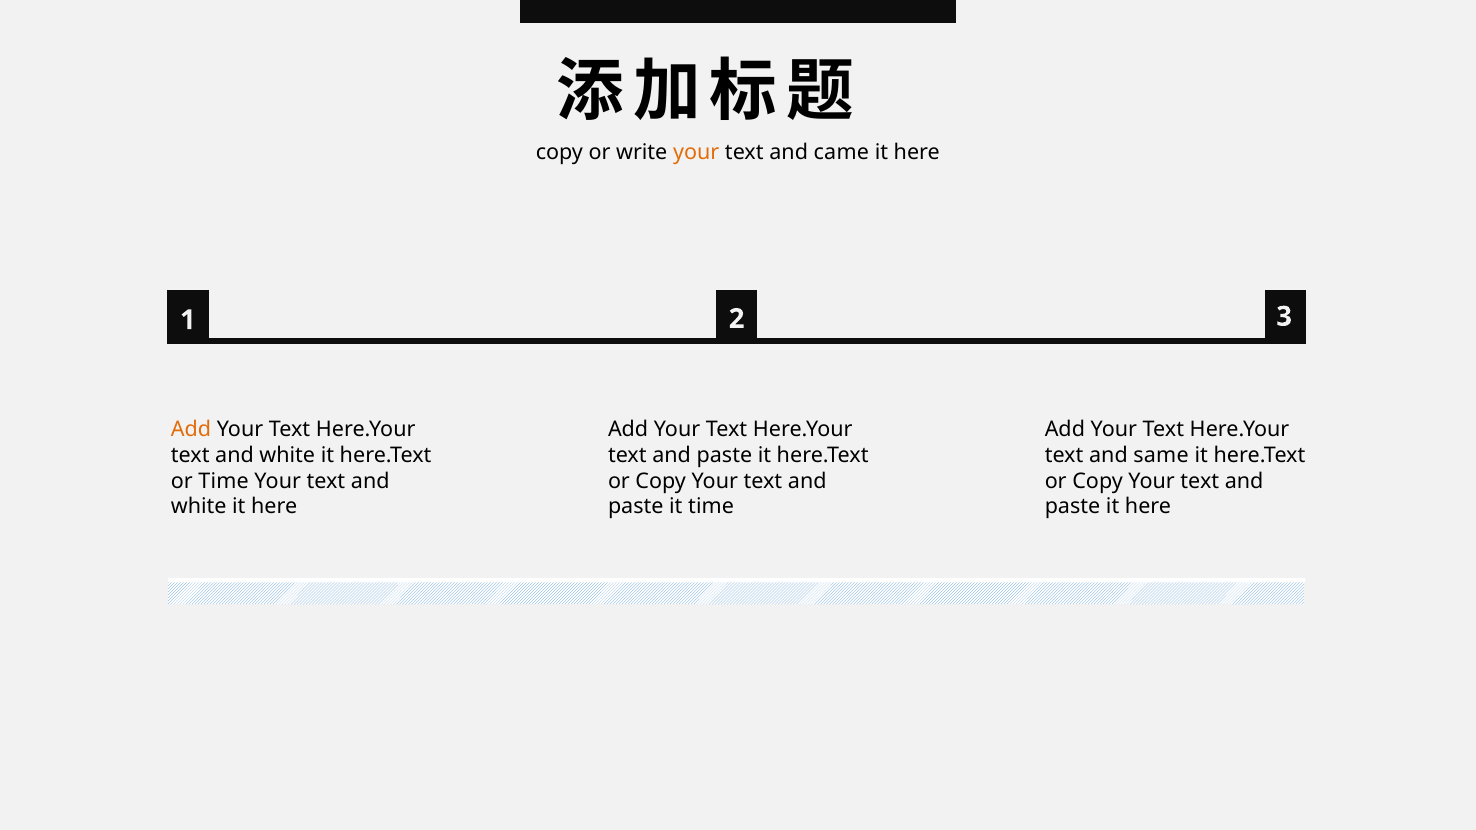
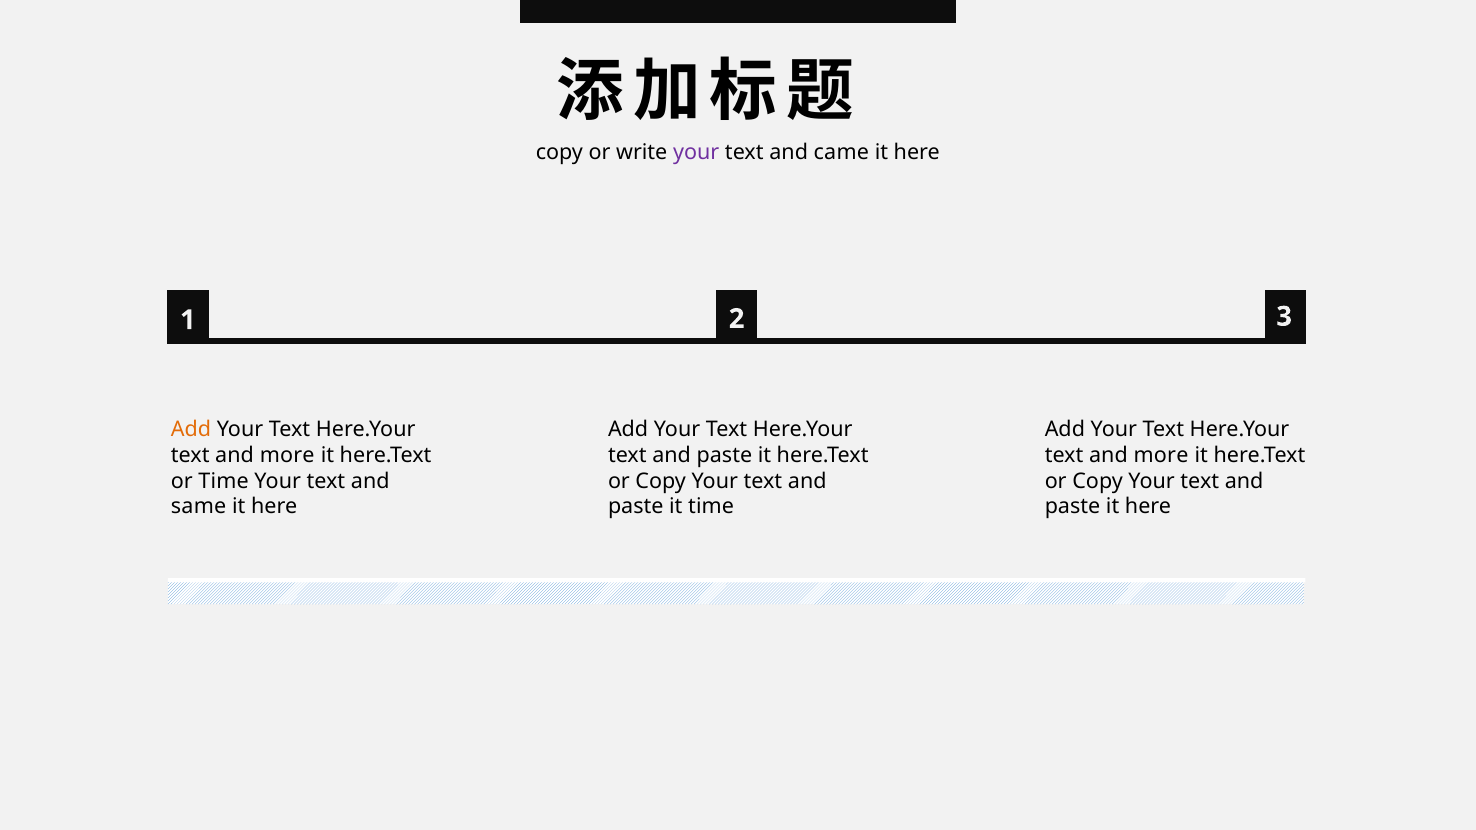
your at (696, 152) colour: orange -> purple
white at (287, 455): white -> more
same at (1161, 455): same -> more
white at (199, 507): white -> same
